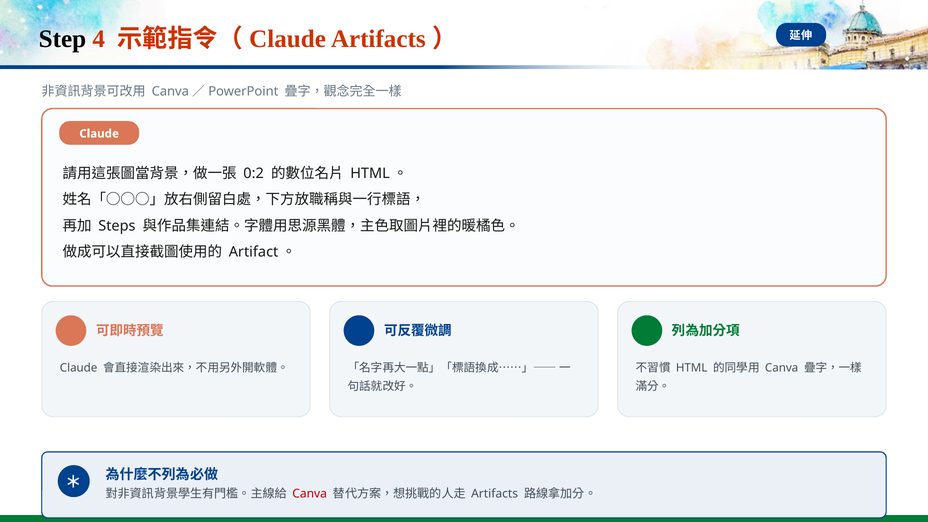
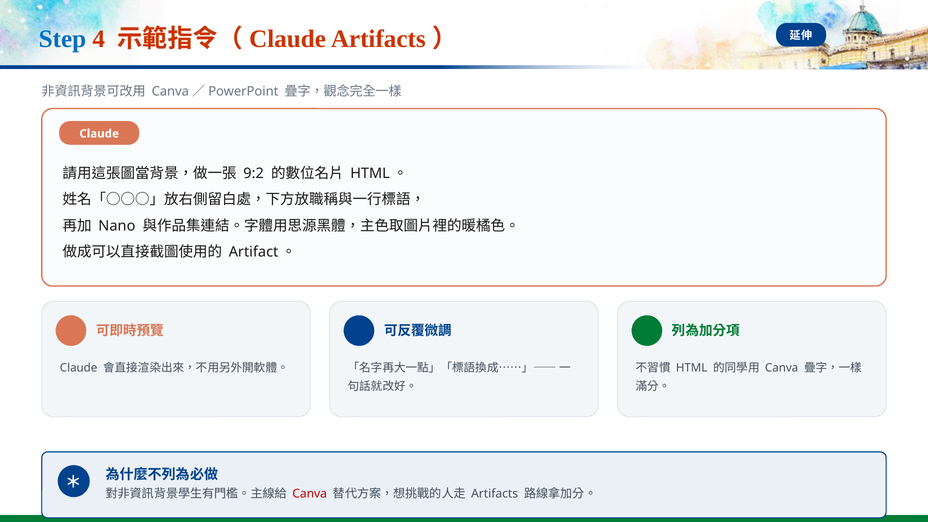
Step colour: black -> blue
0:2: 0:2 -> 9:2
Steps: Steps -> Nano
